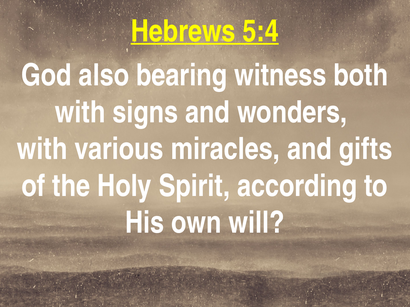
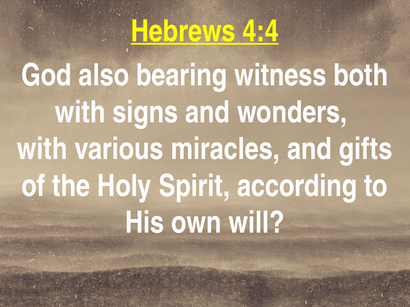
5:4: 5:4 -> 4:4
